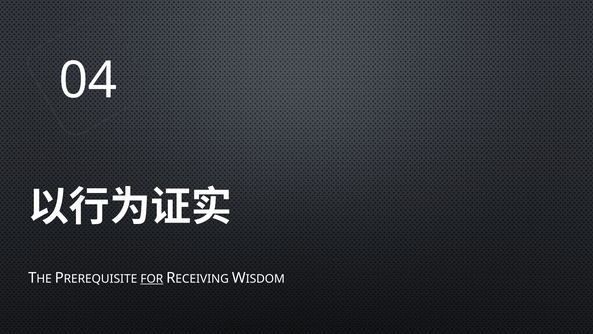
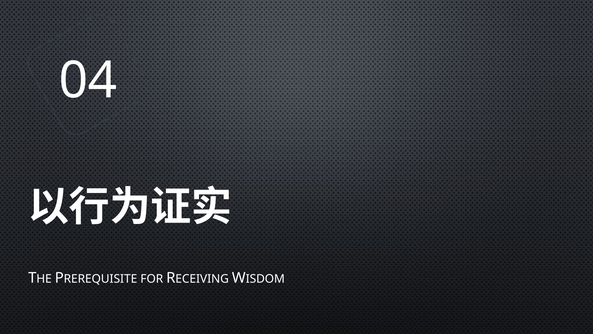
FOR underline: present -> none
